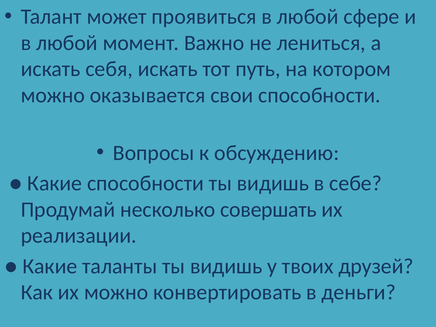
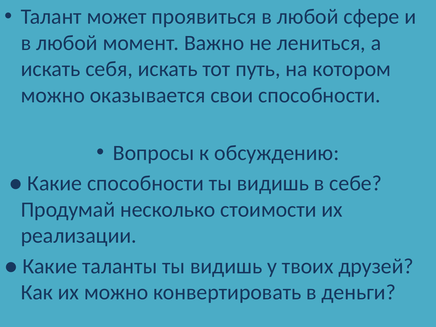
совершать: совершать -> стоимости
